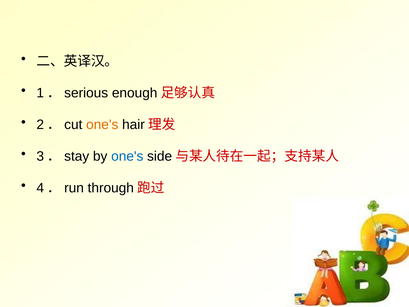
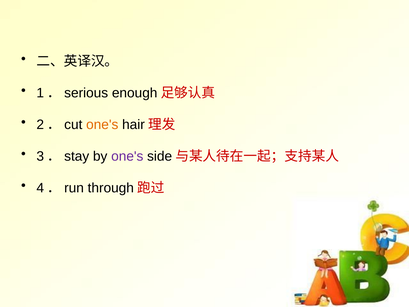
one's at (127, 156) colour: blue -> purple
